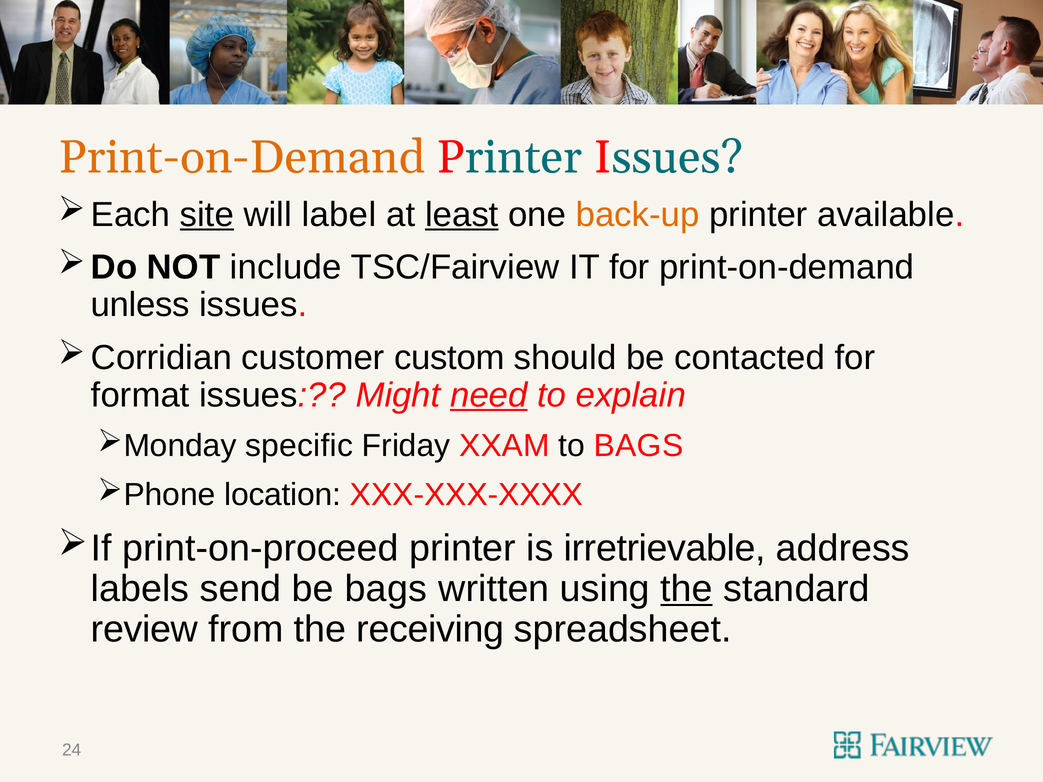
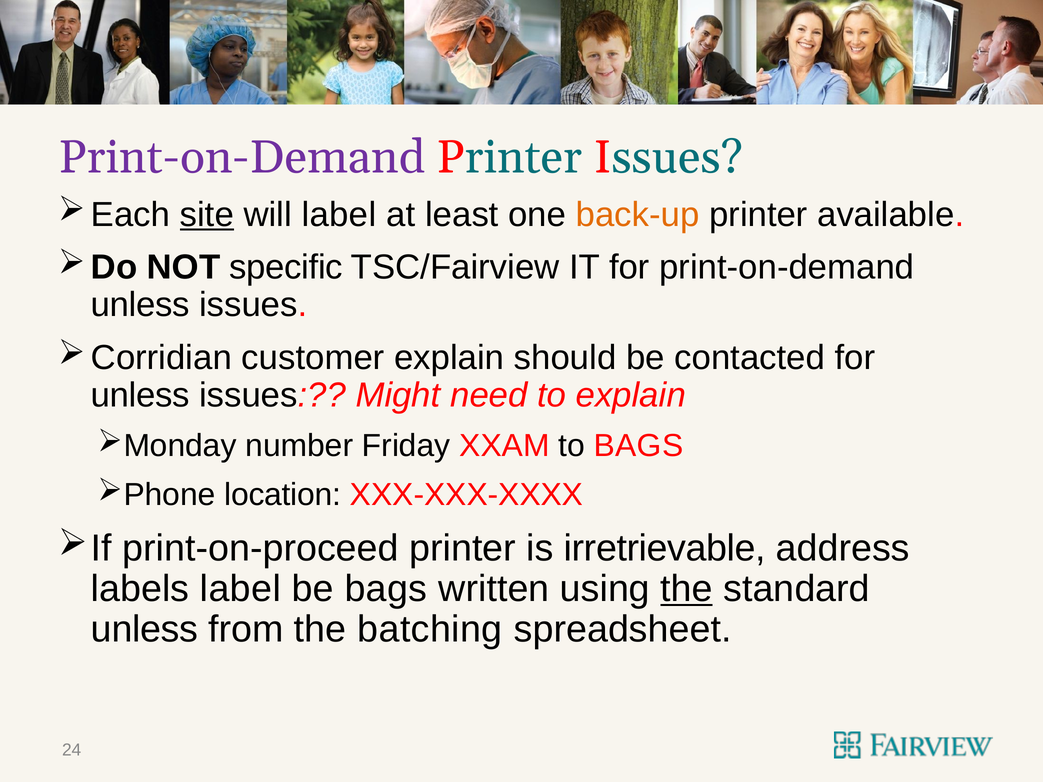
Print-on-Demand at (242, 158) colour: orange -> purple
least underline: present -> none
include: include -> specific
customer custom: custom -> explain
format at (140, 395): format -> unless
need underline: present -> none
specific: specific -> number
labels send: send -> label
review at (144, 630): review -> unless
receiving: receiving -> batching
